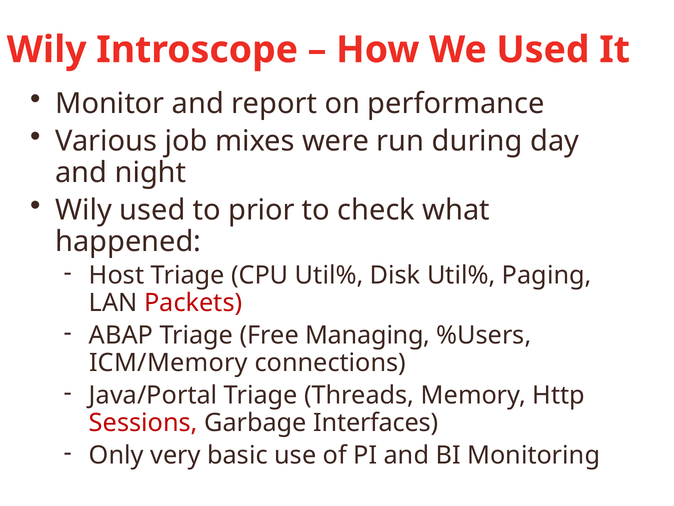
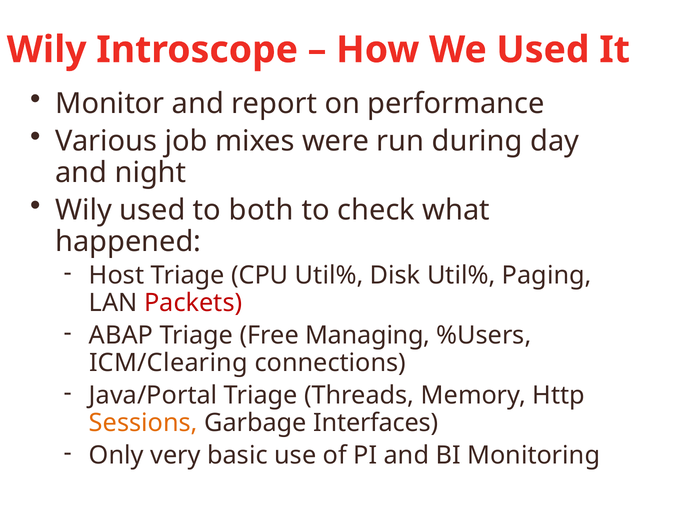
prior: prior -> both
ICM/Memory: ICM/Memory -> ICM/Clearing
Sessions colour: red -> orange
